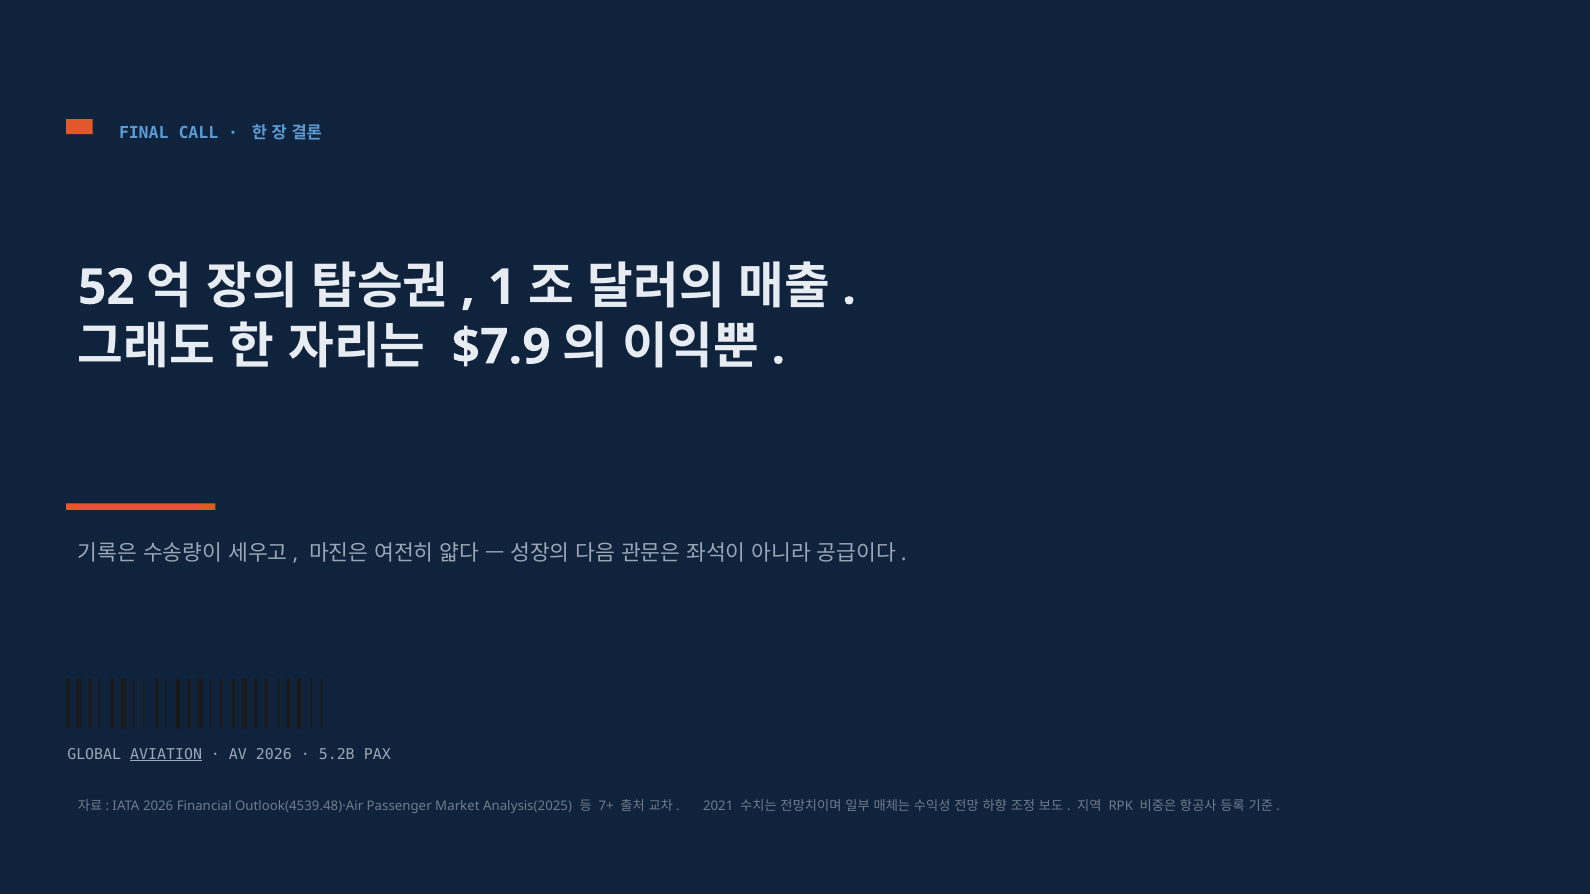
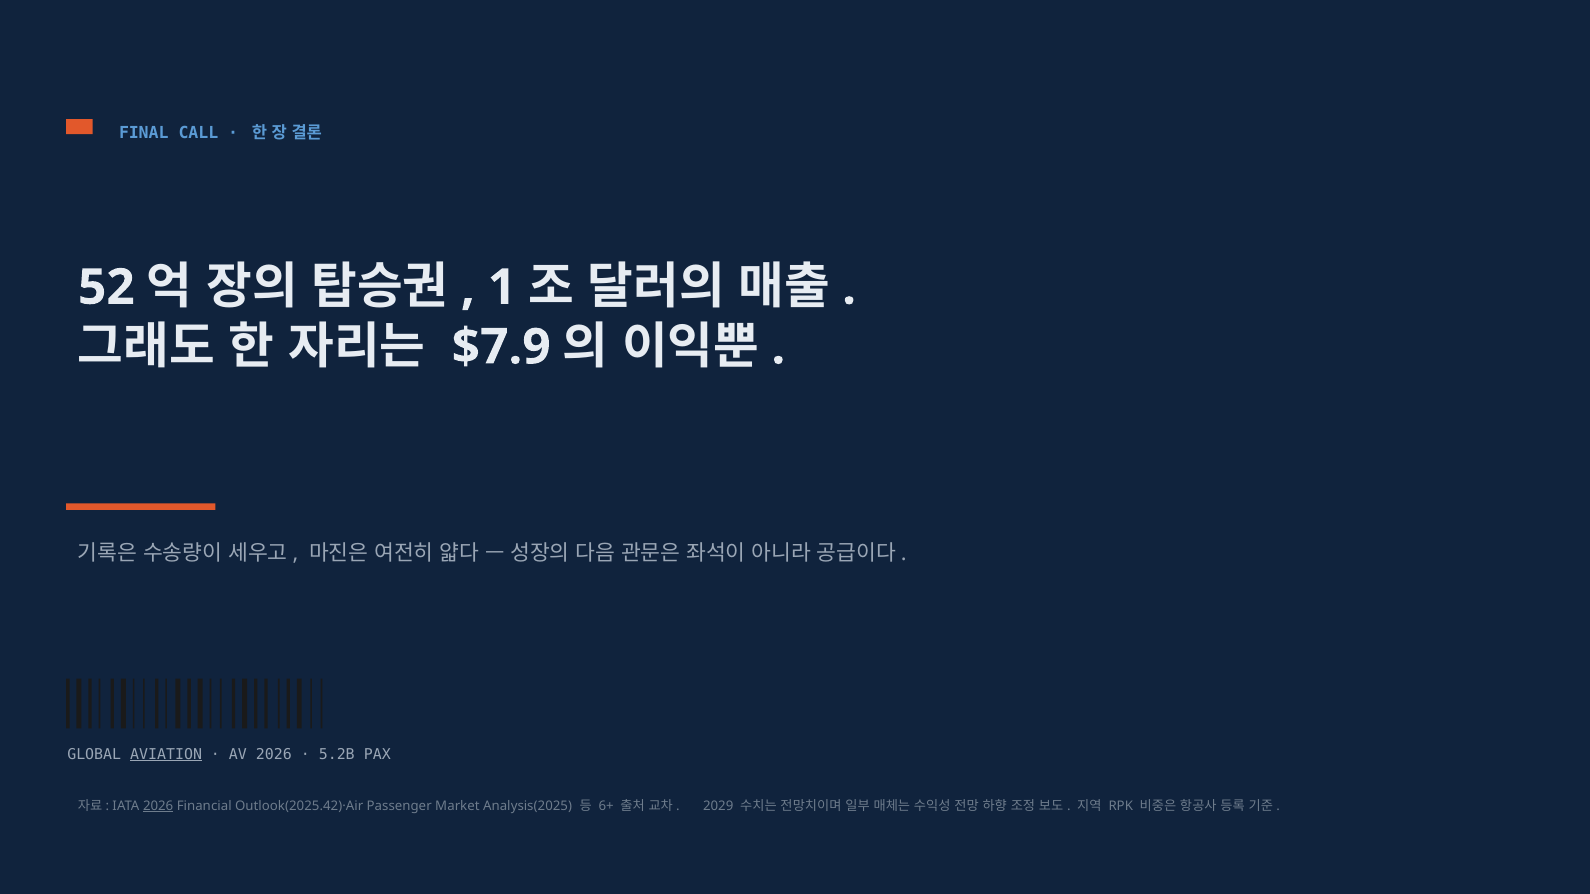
2026 at (158, 806) underline: none -> present
Outlook(4539.48)·Air: Outlook(4539.48)·Air -> Outlook(2025.42)·Air
7+: 7+ -> 6+
2021: 2021 -> 2029
